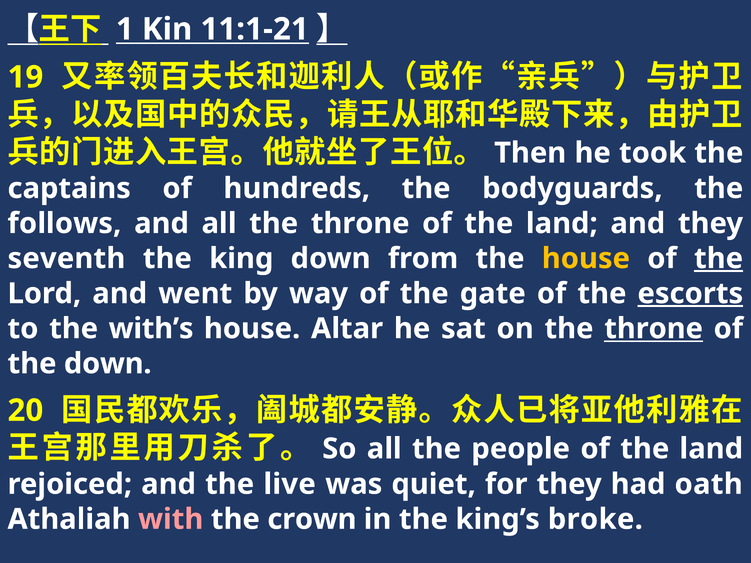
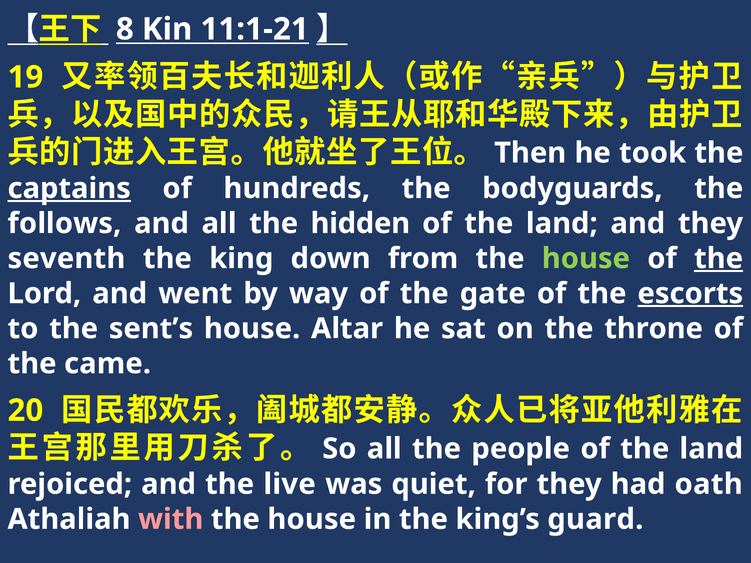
1: 1 -> 8
captains underline: none -> present
all the throne: throne -> hidden
house at (586, 259) colour: yellow -> light green
with’s: with’s -> sent’s
throne at (654, 329) underline: present -> none
the down: down -> came
crown at (312, 519): crown -> house
broke: broke -> guard
